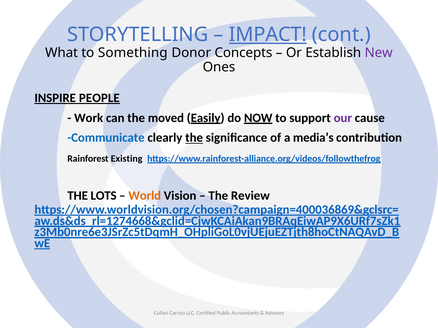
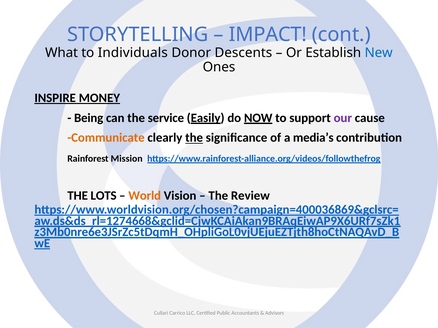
IMPACT underline: present -> none
Something: Something -> Individuals
Concepts: Concepts -> Descents
New colour: purple -> blue
PEOPLE: PEOPLE -> MONEY
Work: Work -> Being
moved: moved -> service
Communicate colour: blue -> orange
Existing: Existing -> Mission
